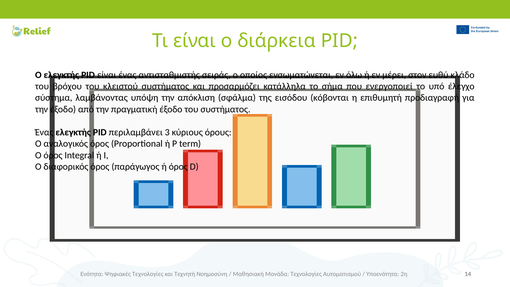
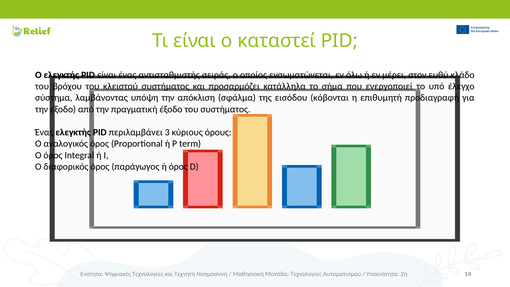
διάρκεια: διάρκεια -> καταστεί
